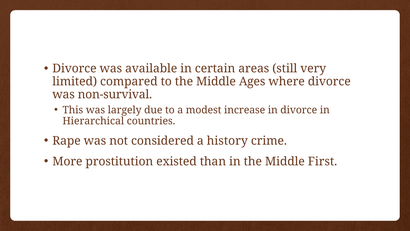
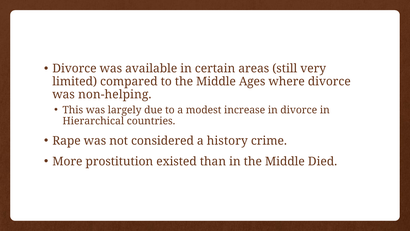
non-survival: non-survival -> non-helping
First: First -> Died
